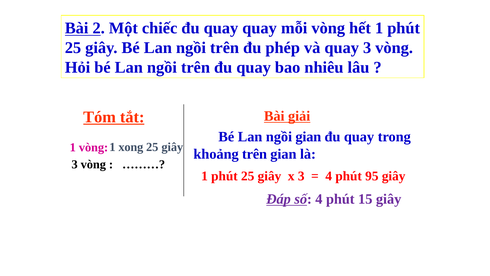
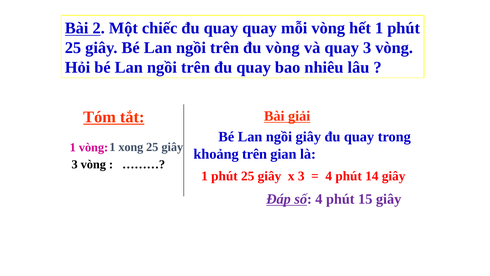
đu phép: phép -> vòng
ngồi gian: gian -> giây
95: 95 -> 14
